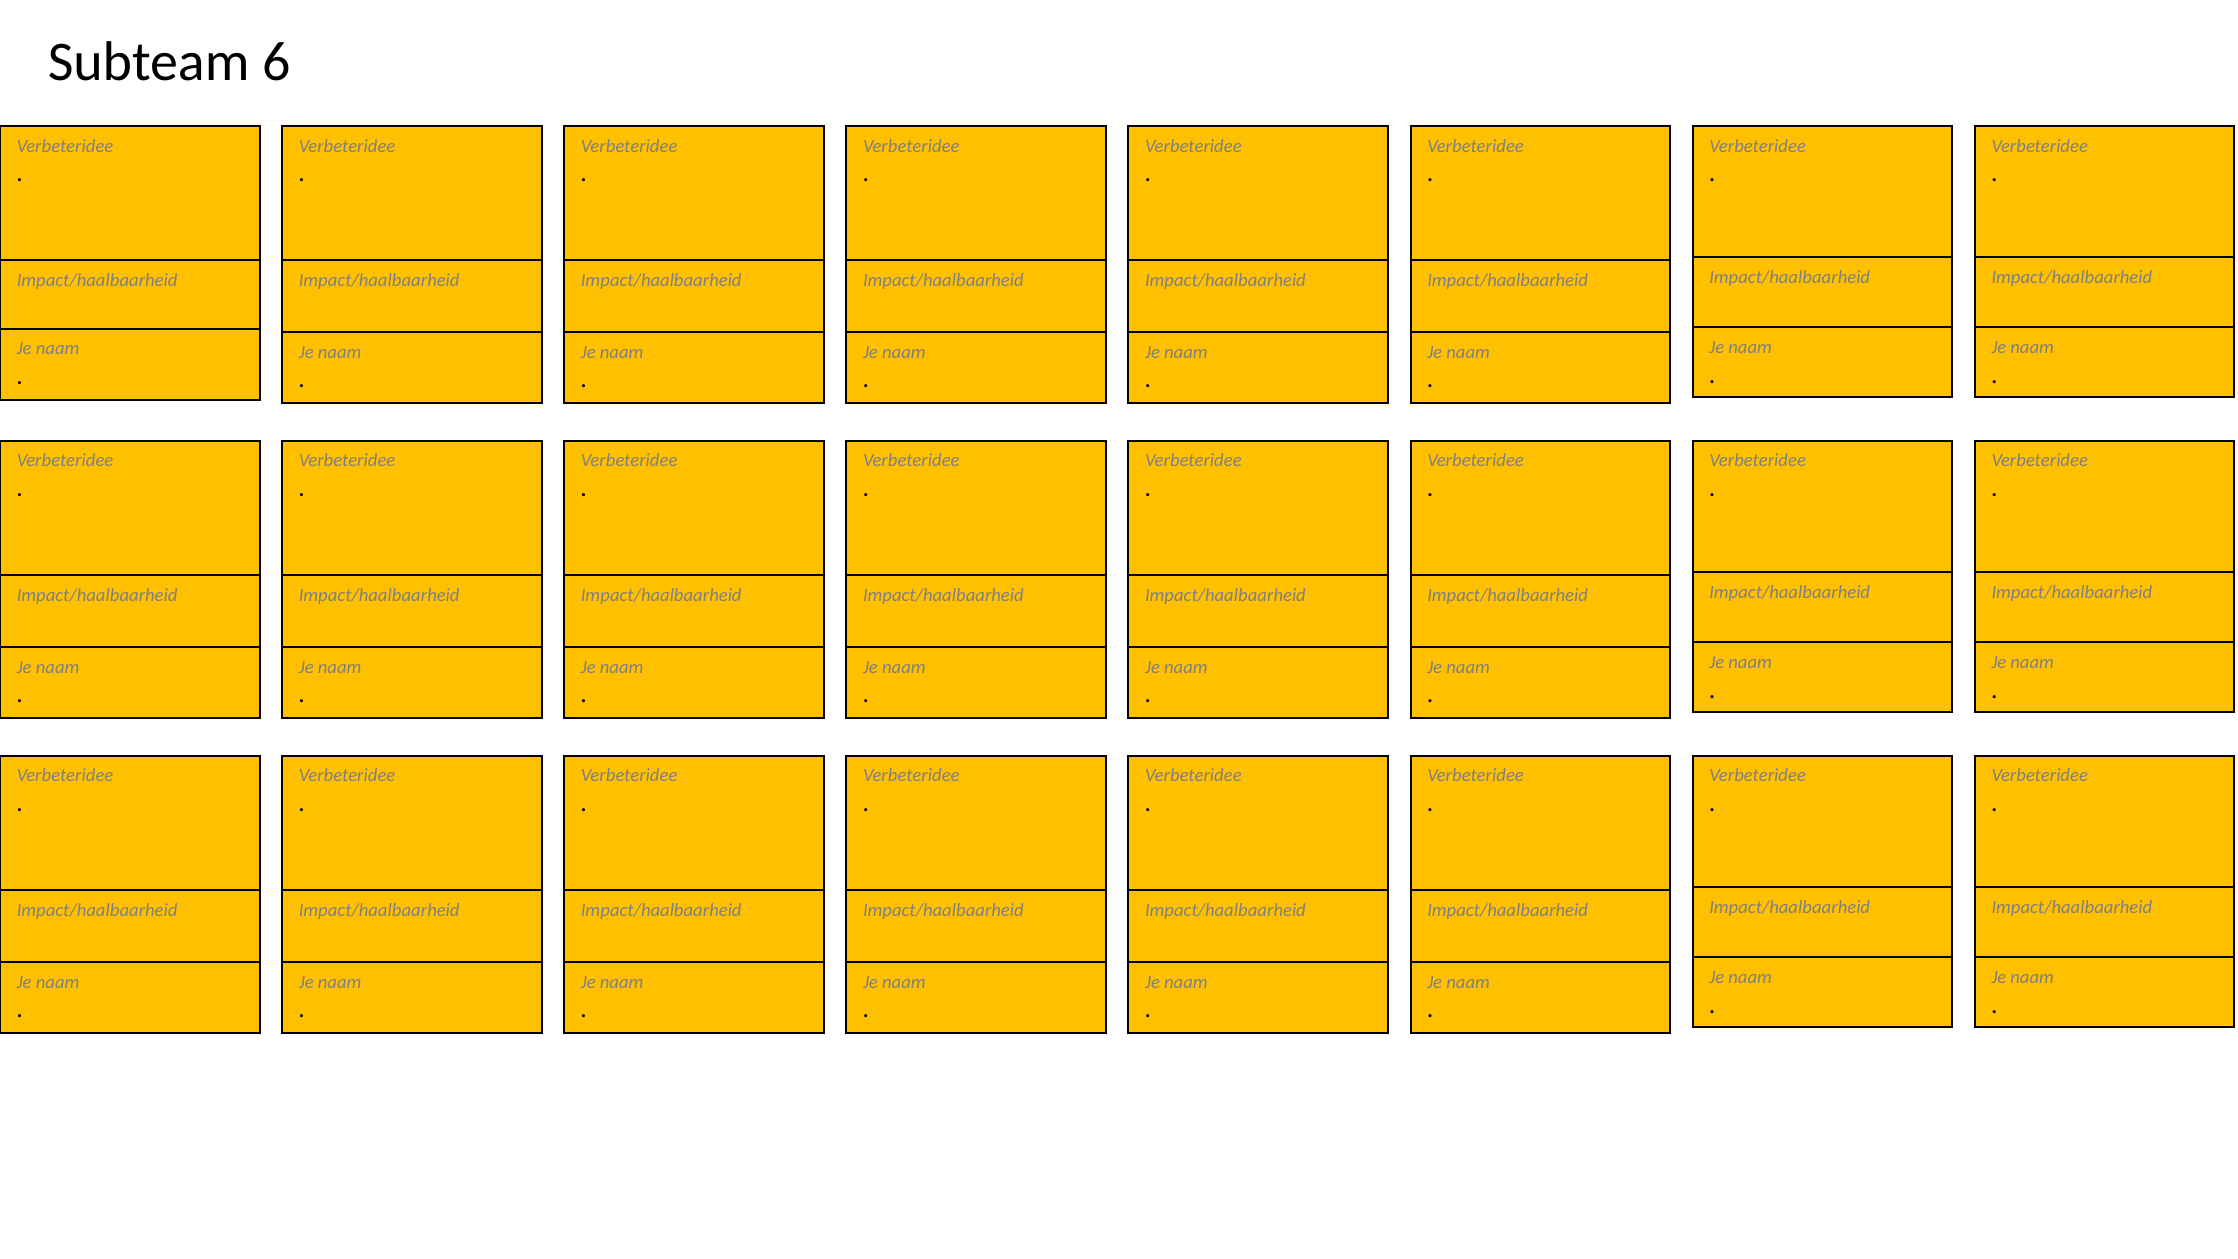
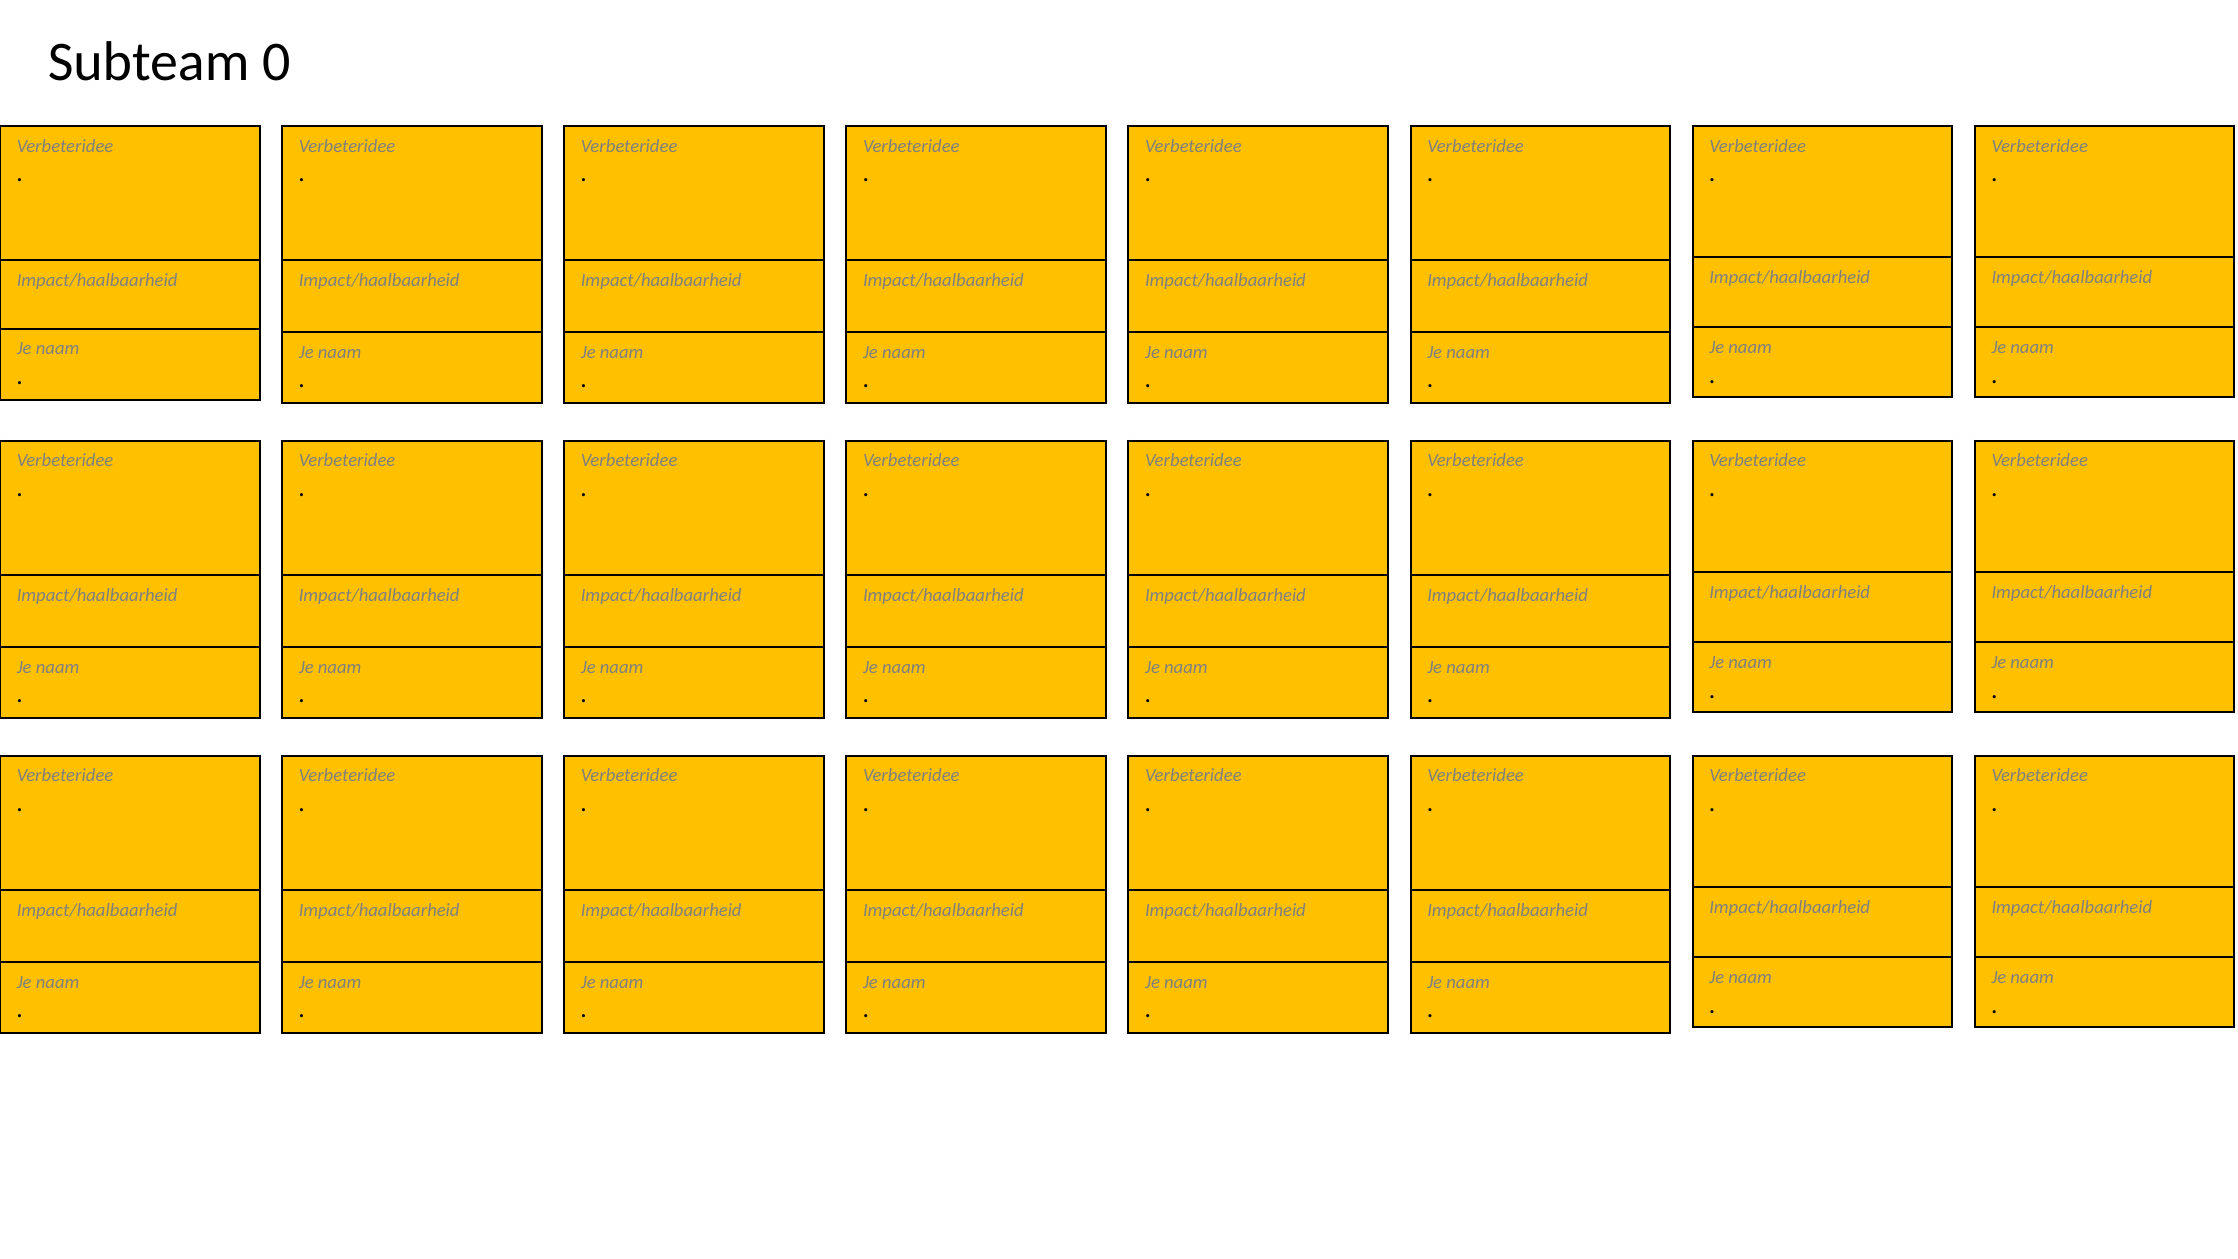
6: 6 -> 0
